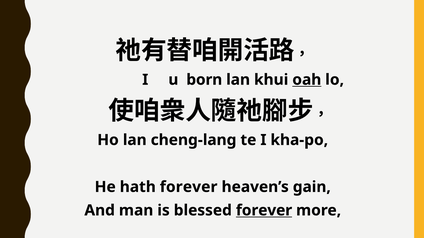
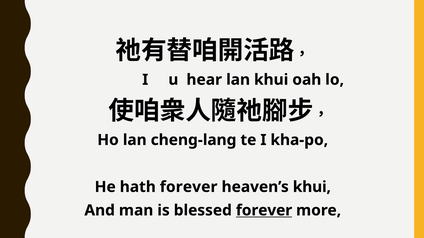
born: born -> hear
oah underline: present -> none
heaven’s gain: gain -> khui
